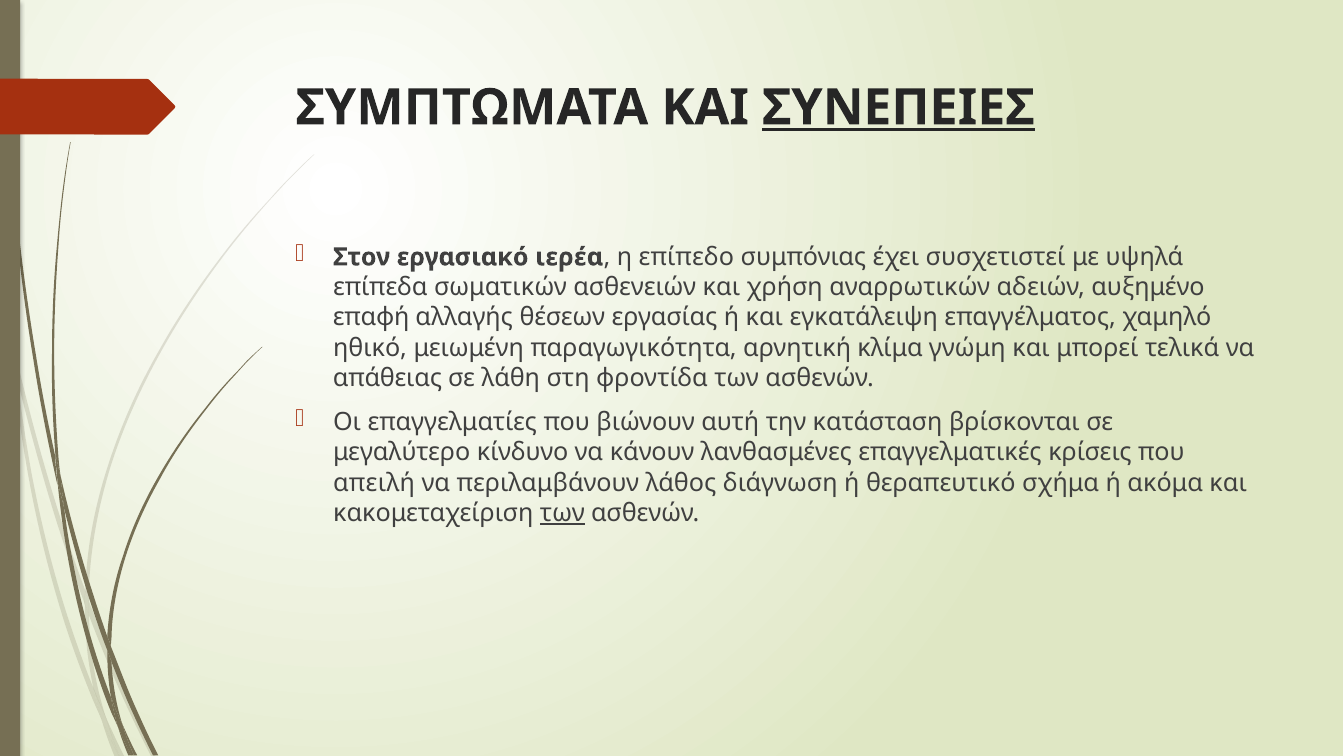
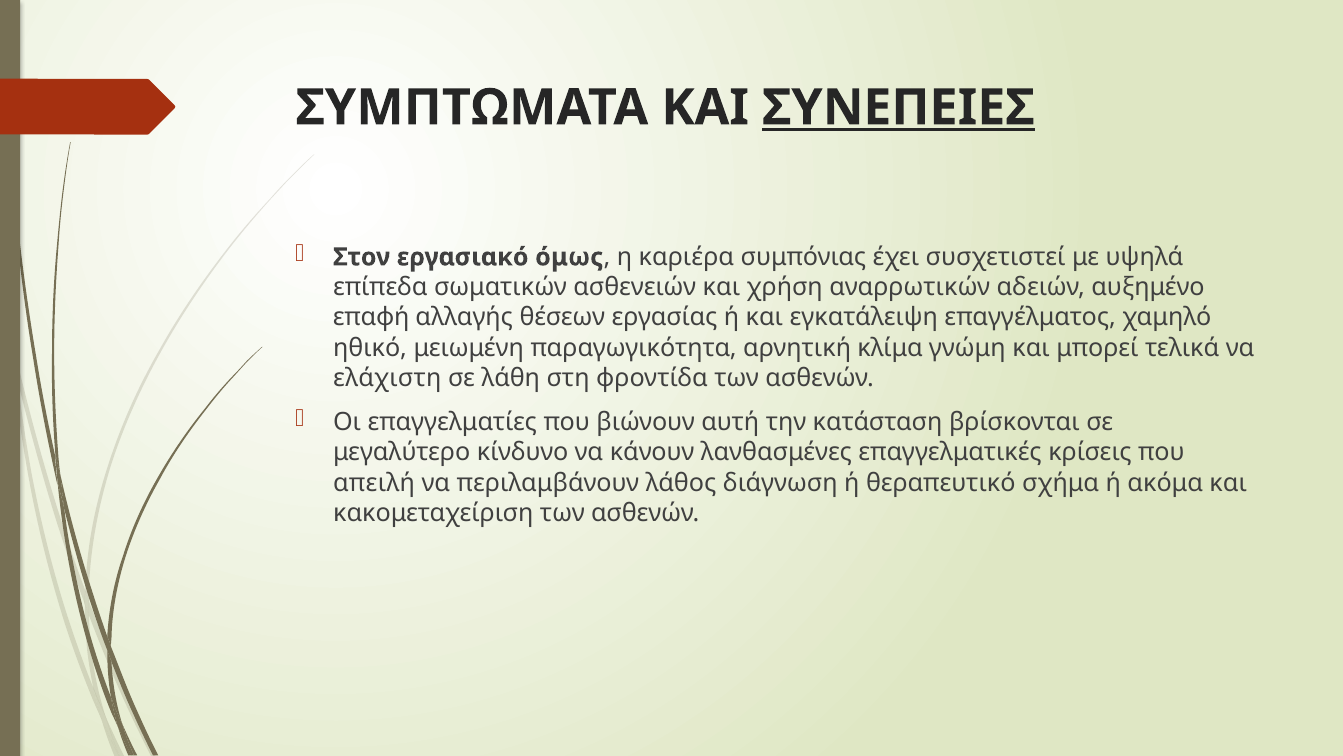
ιερέα: ιερέα -> όμως
επίπεδο: επίπεδο -> καριέρα
απάθειας: απάθειας -> ελάχιστη
των at (562, 513) underline: present -> none
